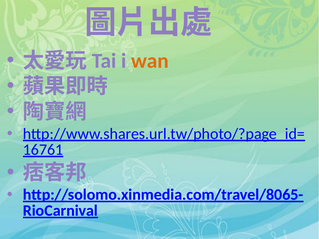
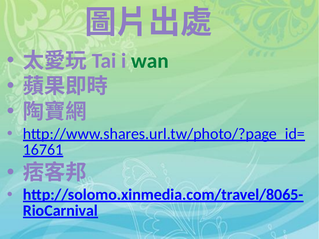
wan colour: orange -> green
